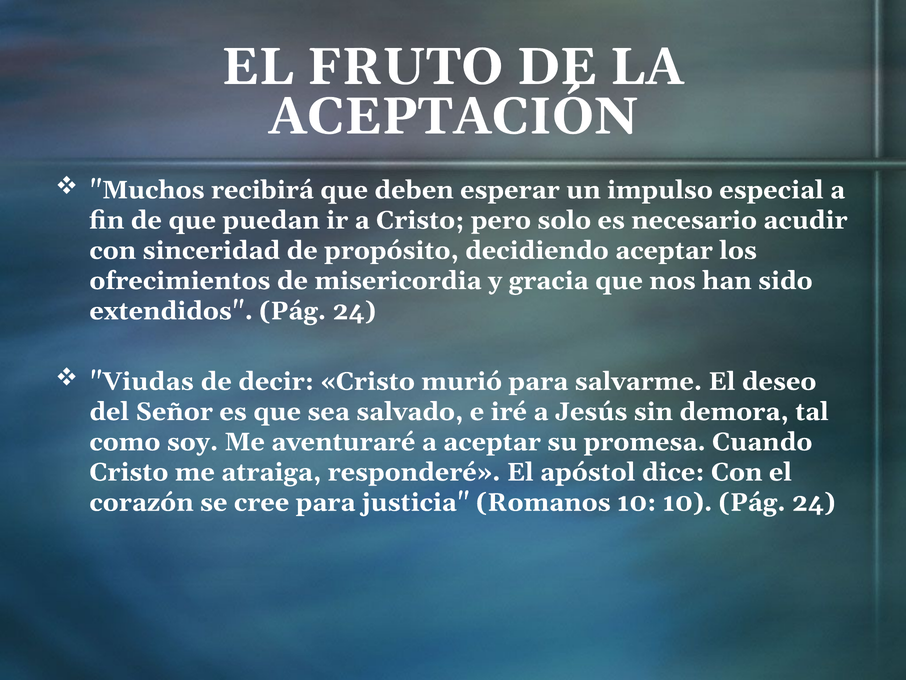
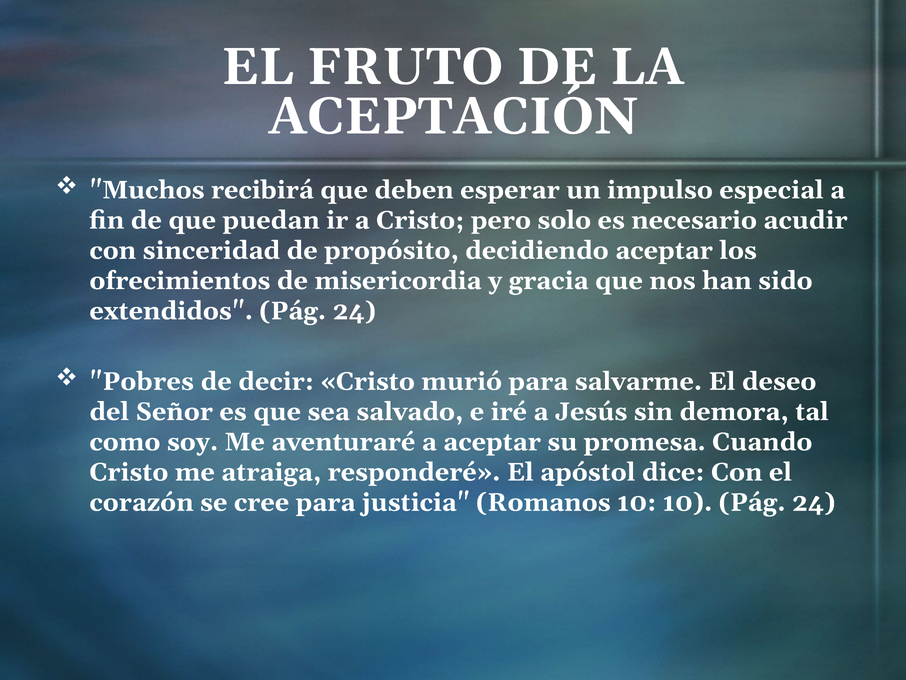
Viudas: Viudas -> Pobres
